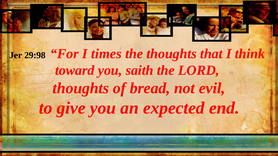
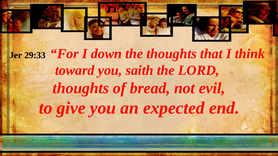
29:98: 29:98 -> 29:33
times: times -> down
